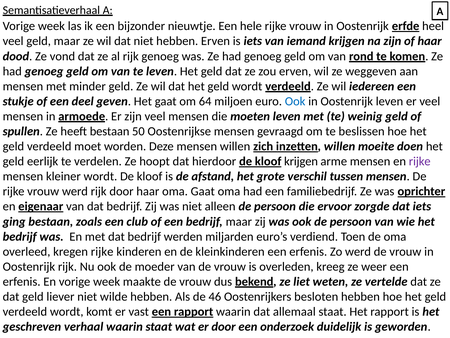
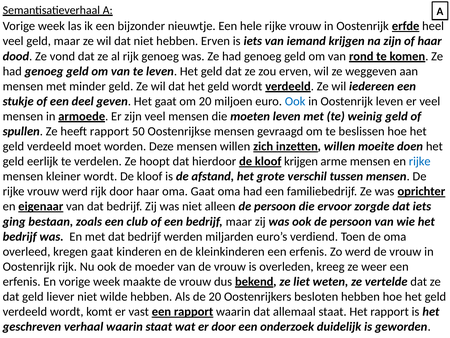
om 64: 64 -> 20
heeft bestaan: bestaan -> rapport
rijke at (420, 161) colour: purple -> blue
kregen rijke: rijke -> gaat
de 46: 46 -> 20
